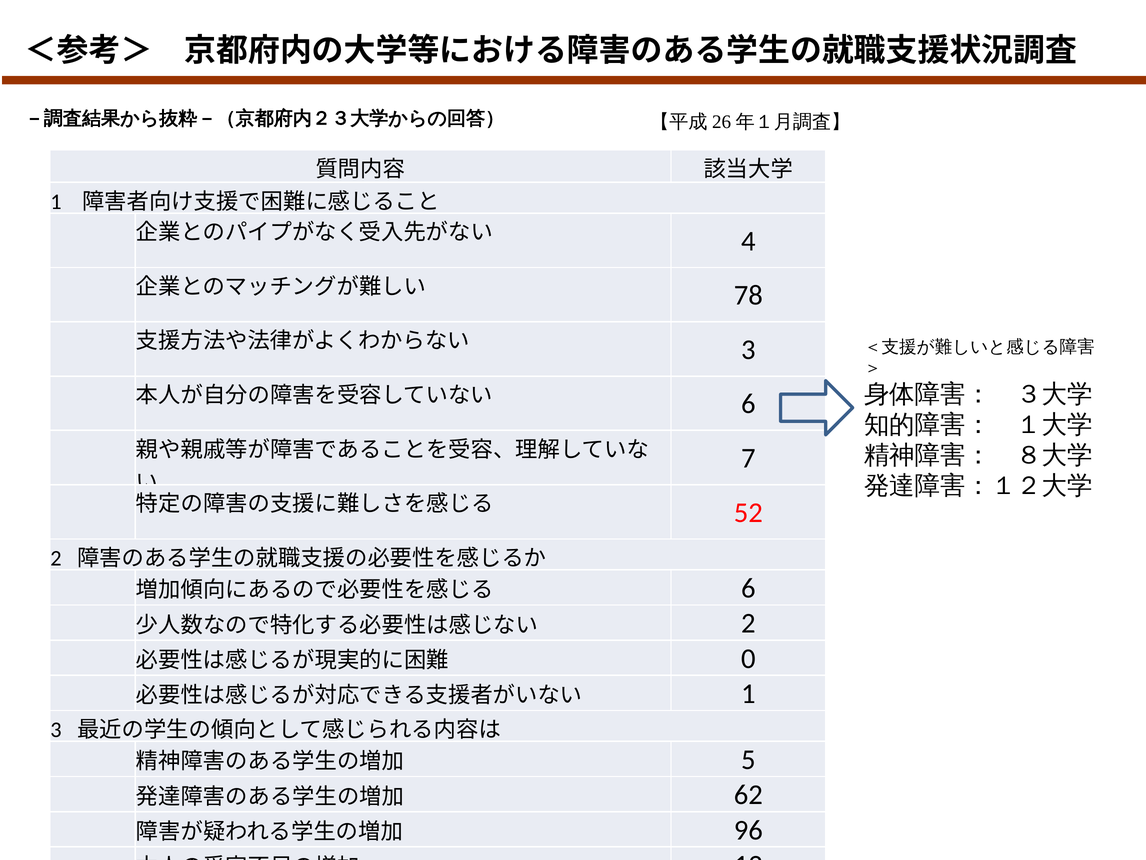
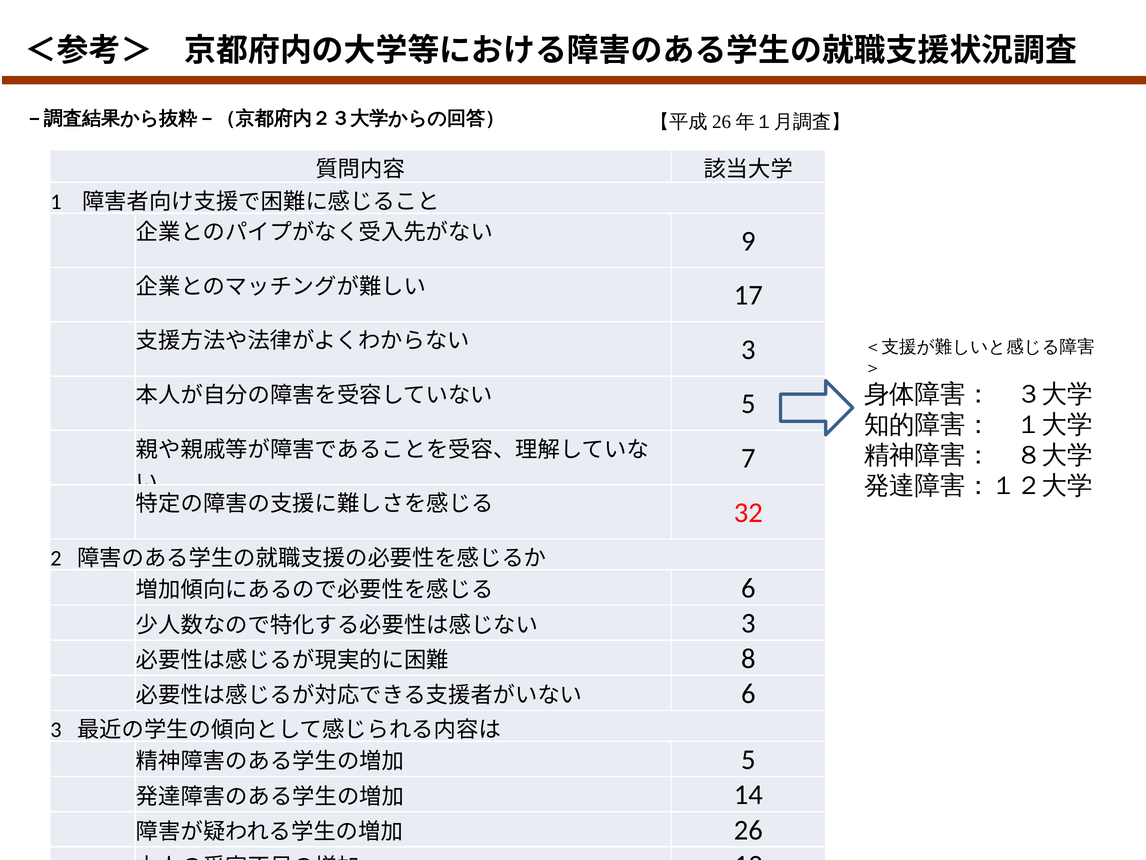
4 at (748, 241): 4 -> 9
78: 78 -> 17
6 at (748, 404): 6 -> 5
52: 52 -> 32
2 at (748, 623): 2 -> 3
0: 0 -> 8
1 at (748, 693): 1 -> 6
62: 62 -> 14
96: 96 -> 26
